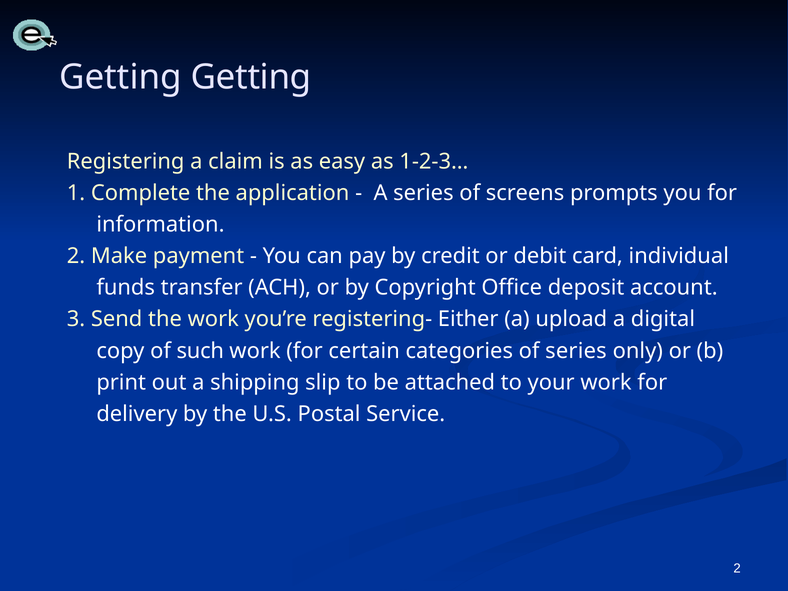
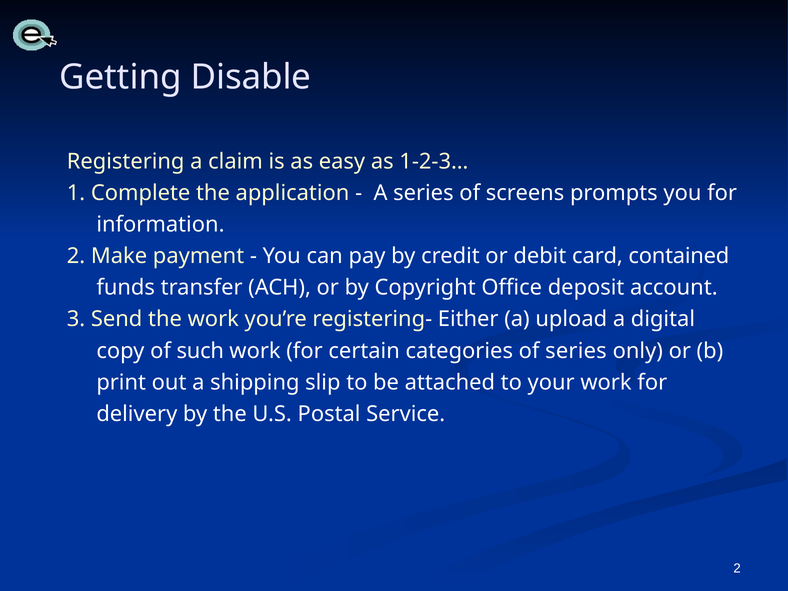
Getting Getting: Getting -> Disable
individual: individual -> contained
